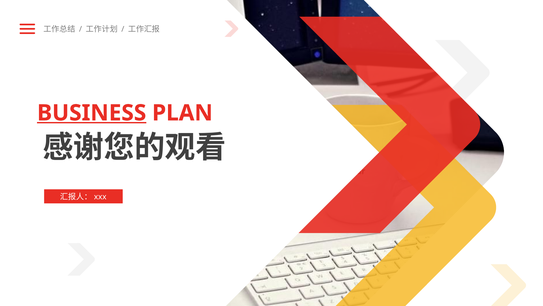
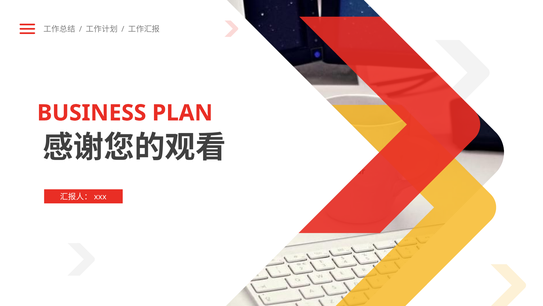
BUSINESS underline: present -> none
